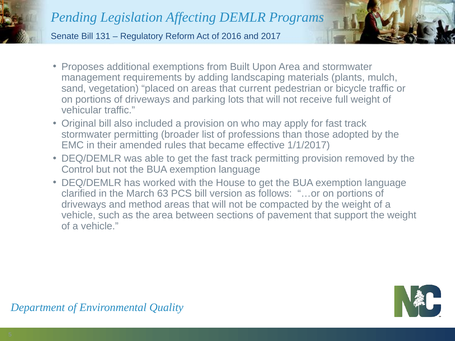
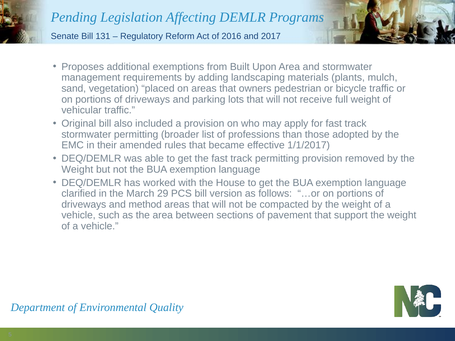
current: current -> owners
Control at (77, 170): Control -> Weight
63: 63 -> 29
